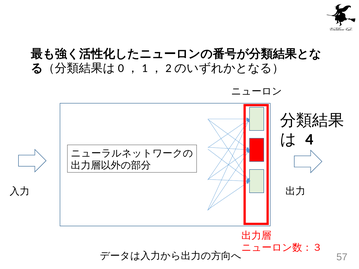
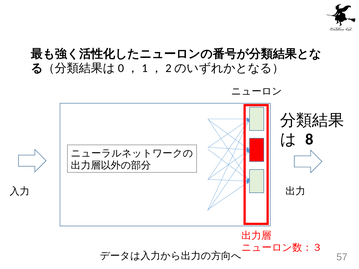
4: 4 -> 8
